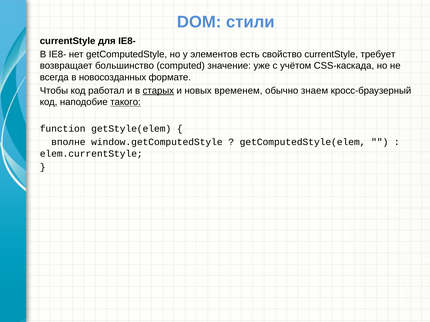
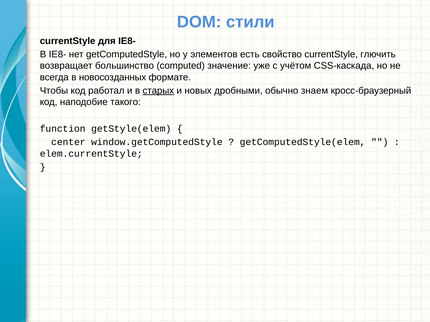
требует: требует -> глючить
временем: временем -> дробными
такого underline: present -> none
вполне: вполне -> center
